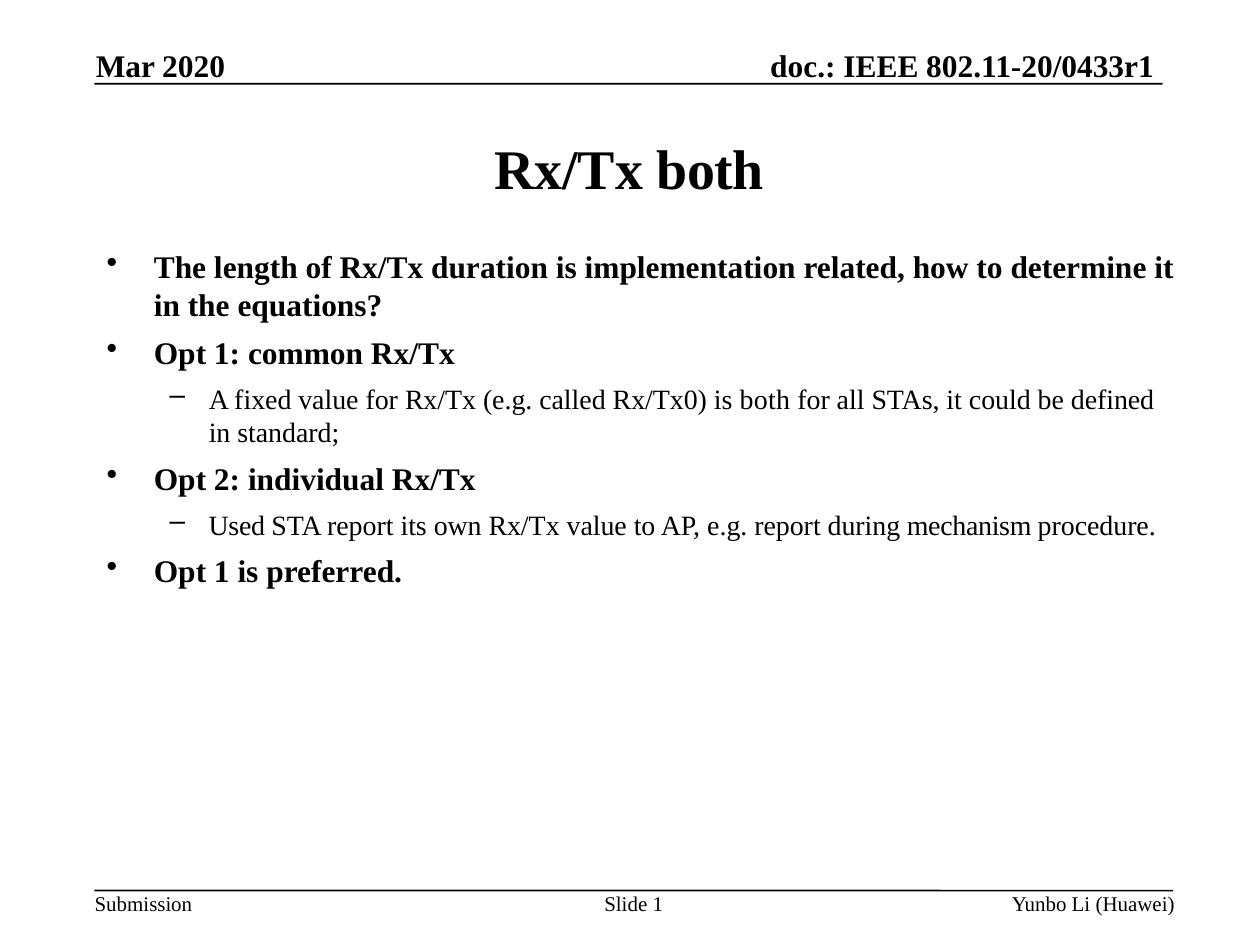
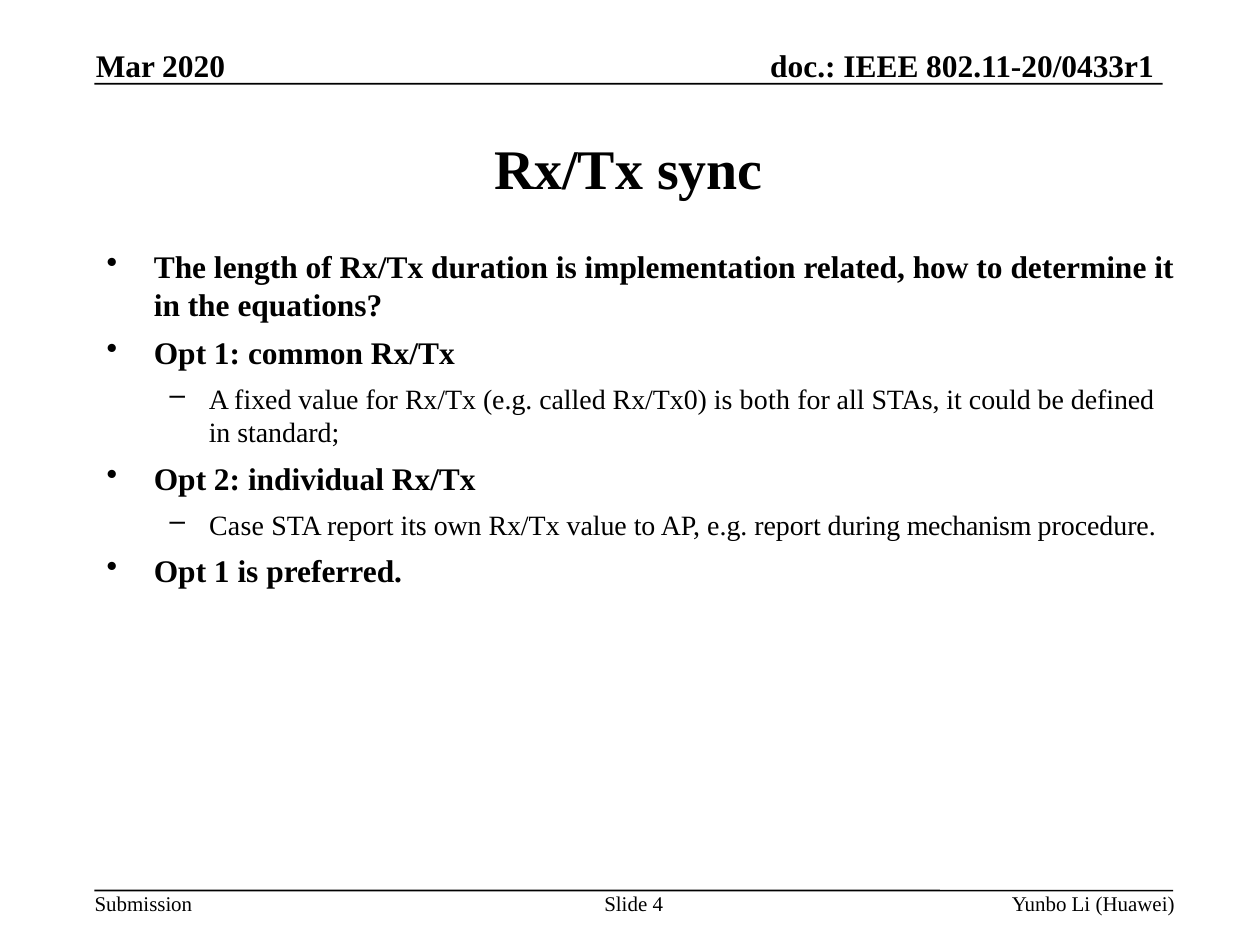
Rx/Tx both: both -> sync
Used: Used -> Case
Slide 1: 1 -> 4
